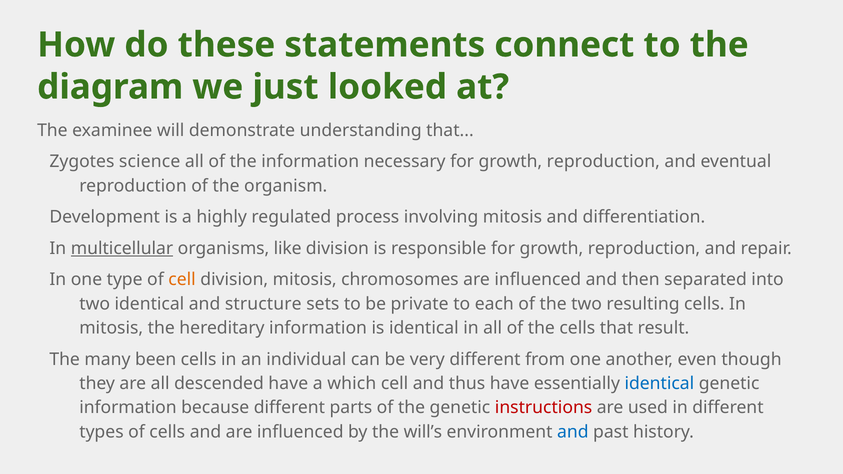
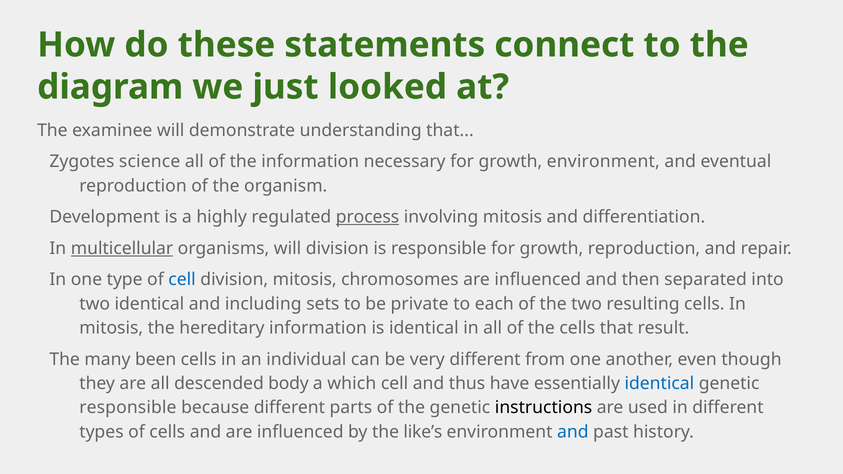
necessary for growth reproduction: reproduction -> environment
process underline: none -> present
organisms like: like -> will
cell at (182, 280) colour: orange -> blue
structure: structure -> including
descended have: have -> body
information at (128, 408): information -> responsible
instructions colour: red -> black
will’s: will’s -> like’s
